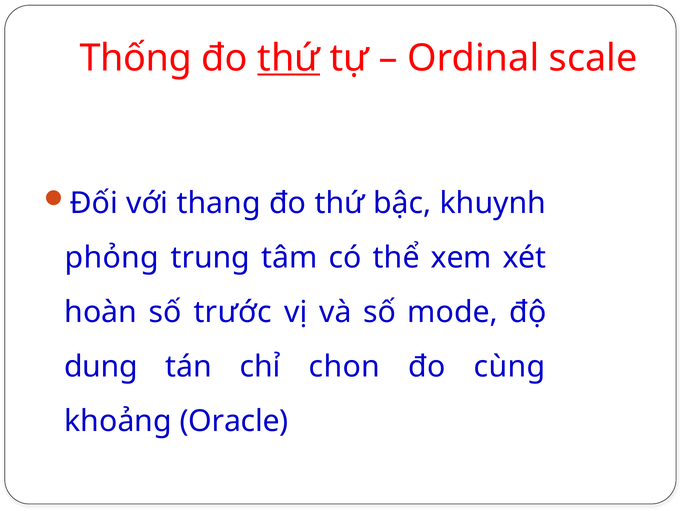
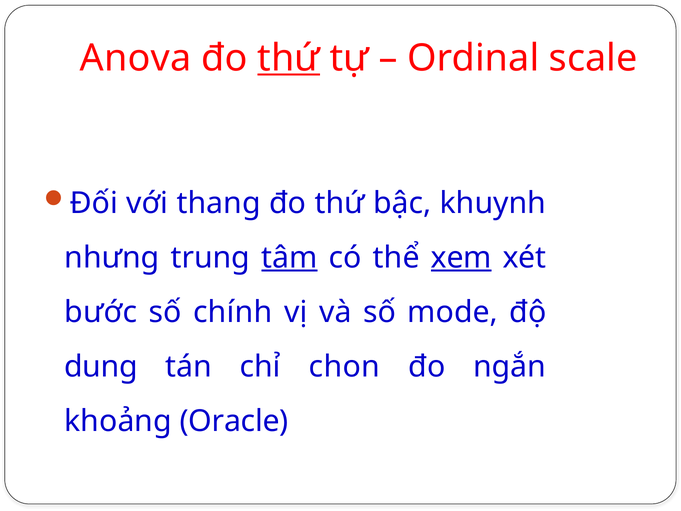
Thống: Thống -> Anova
phỏng: phỏng -> nhưng
tâm underline: none -> present
xem underline: none -> present
hoàn: hoàn -> bước
trước: trước -> chính
cùng: cùng -> ngắn
